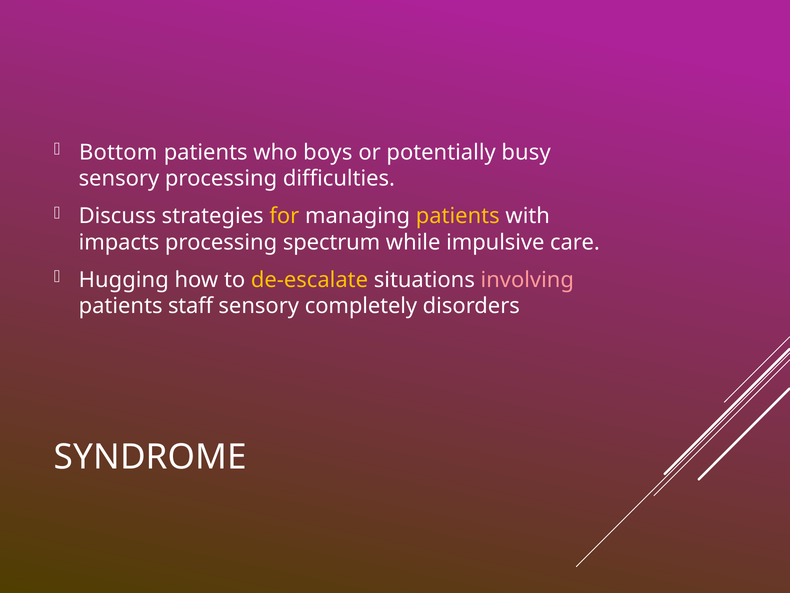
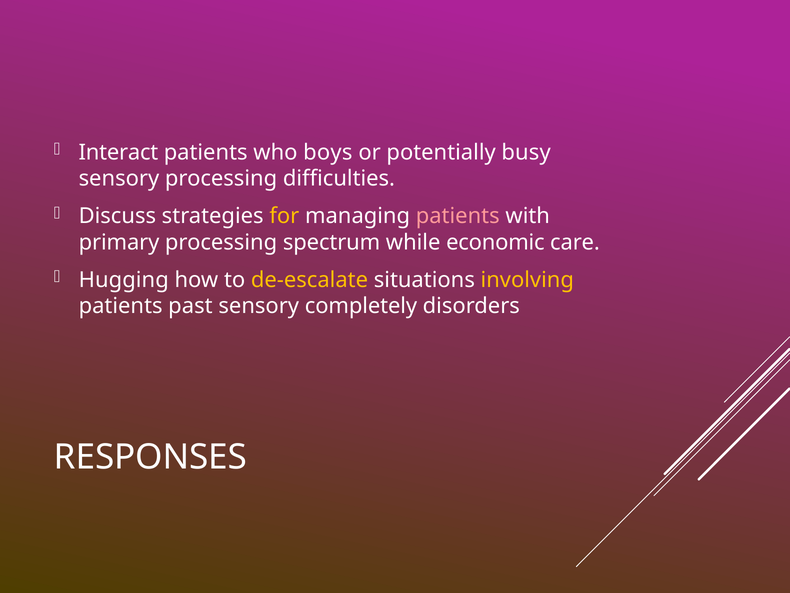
Bottom: Bottom -> Interact
patients at (458, 216) colour: yellow -> pink
impacts: impacts -> primary
impulsive: impulsive -> economic
involving colour: pink -> yellow
staff: staff -> past
SYNDROME: SYNDROME -> RESPONSES
